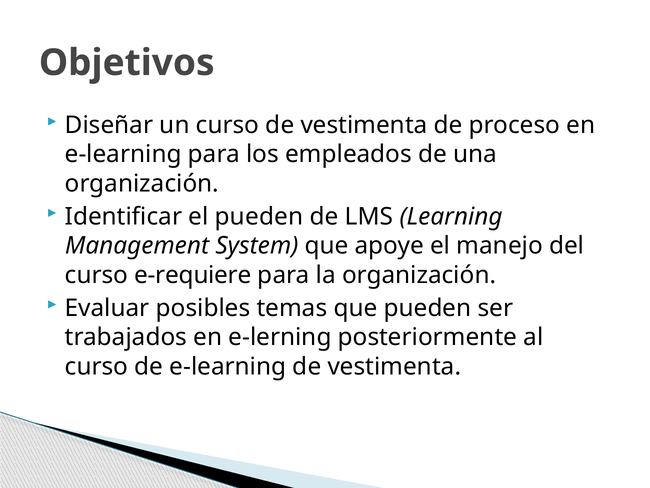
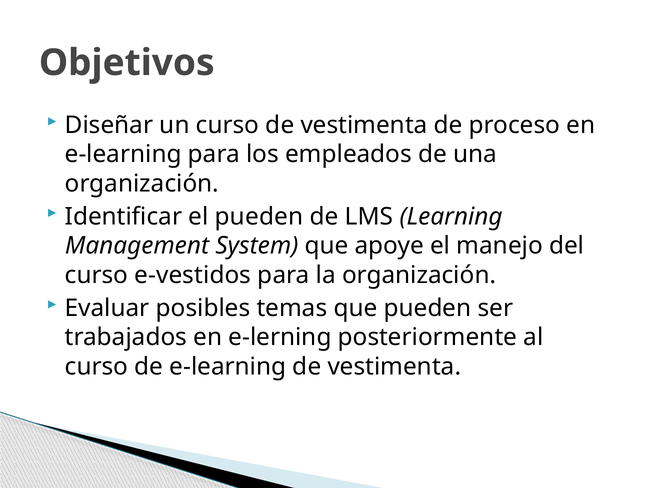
e-requiere: e-requiere -> e-vestidos
